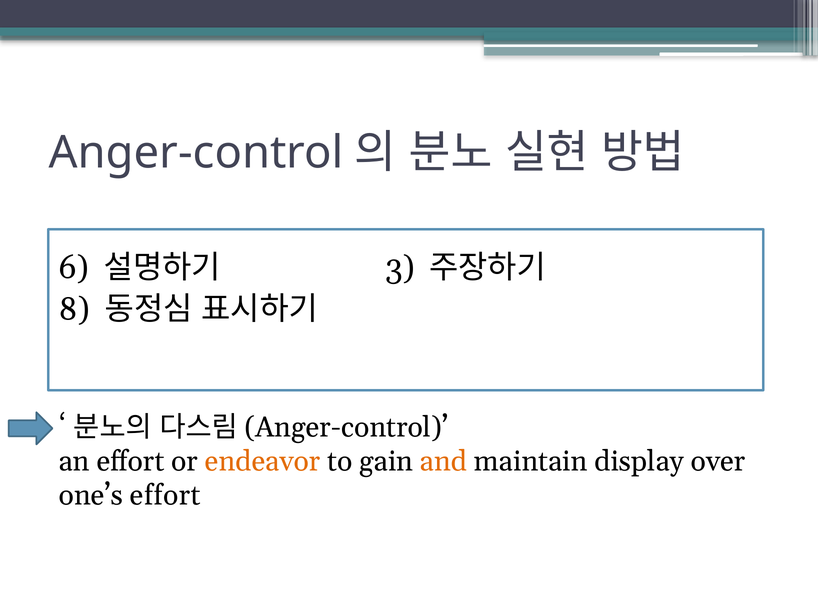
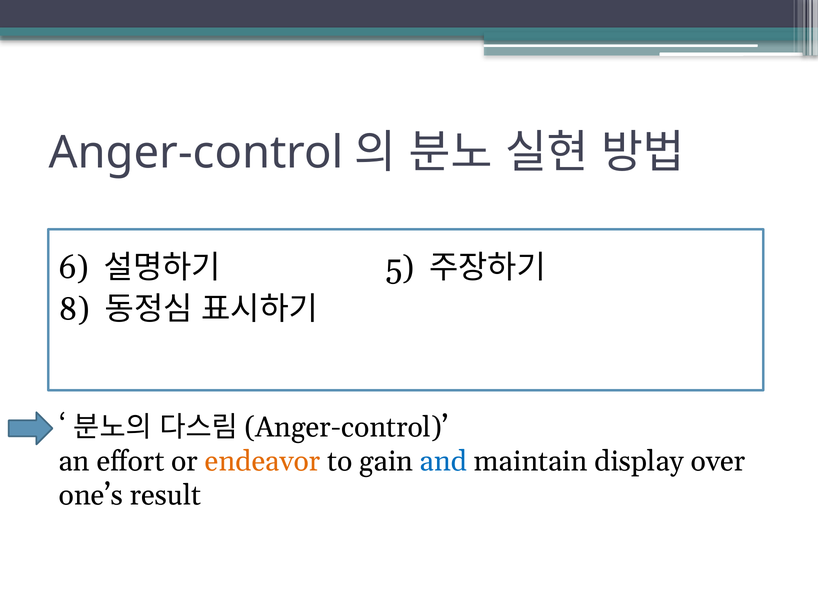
3: 3 -> 5
and colour: orange -> blue
one’s effort: effort -> result
